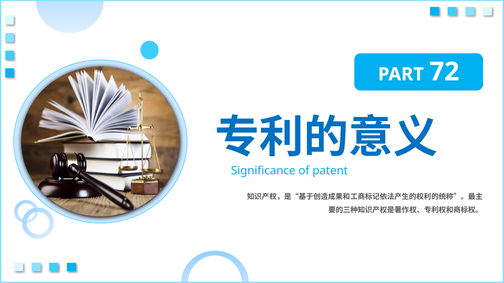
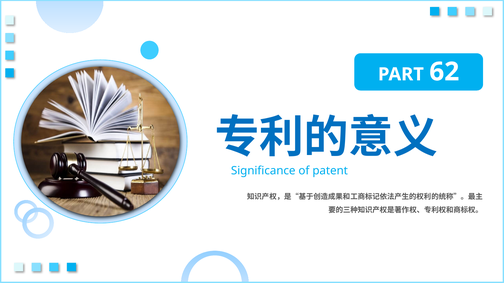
72: 72 -> 62
